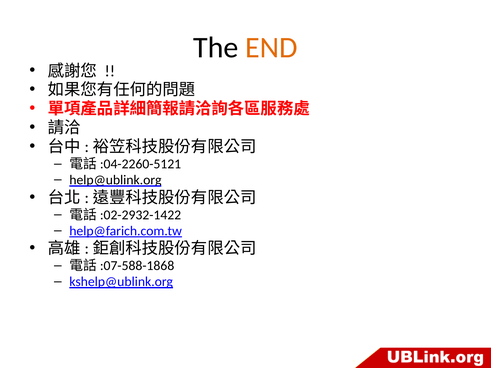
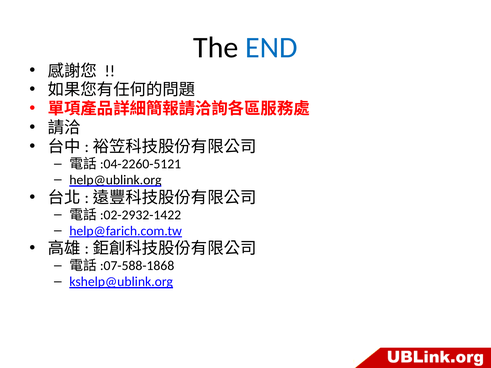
END colour: orange -> blue
